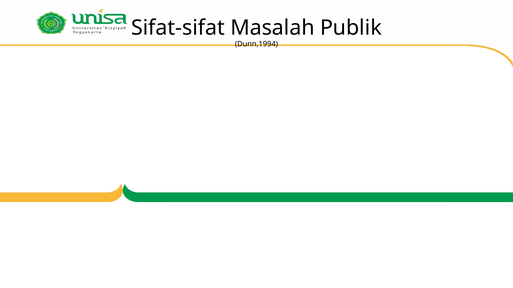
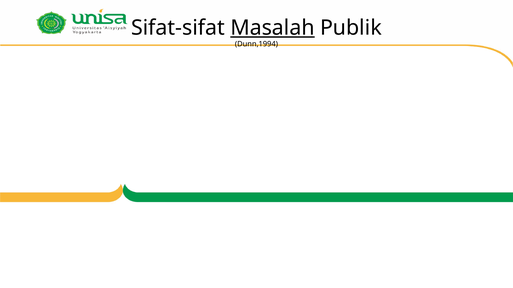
Masalah at (273, 28) underline: none -> present
